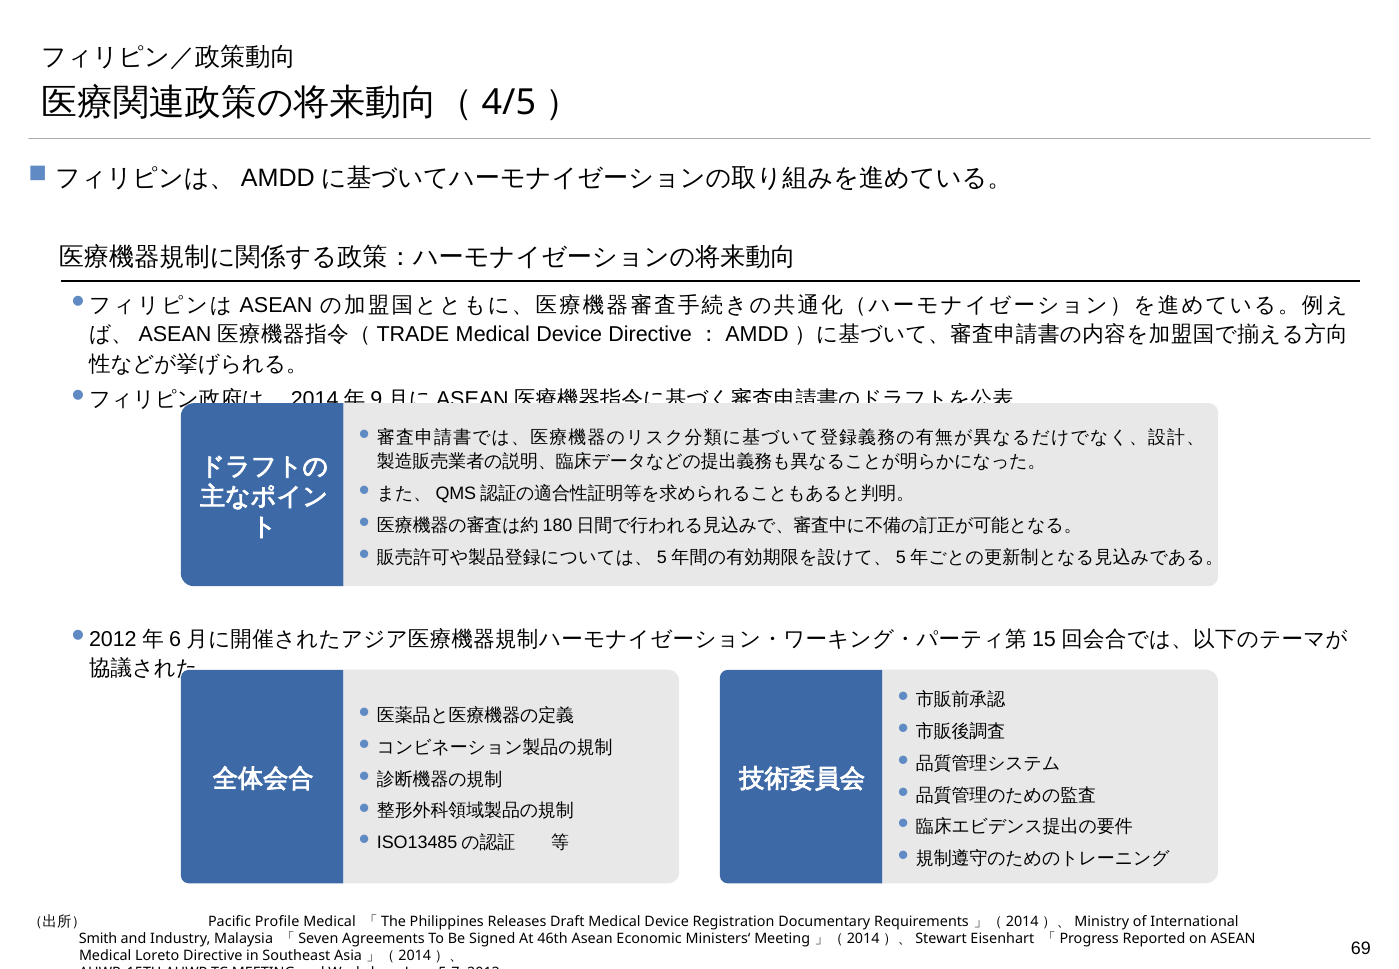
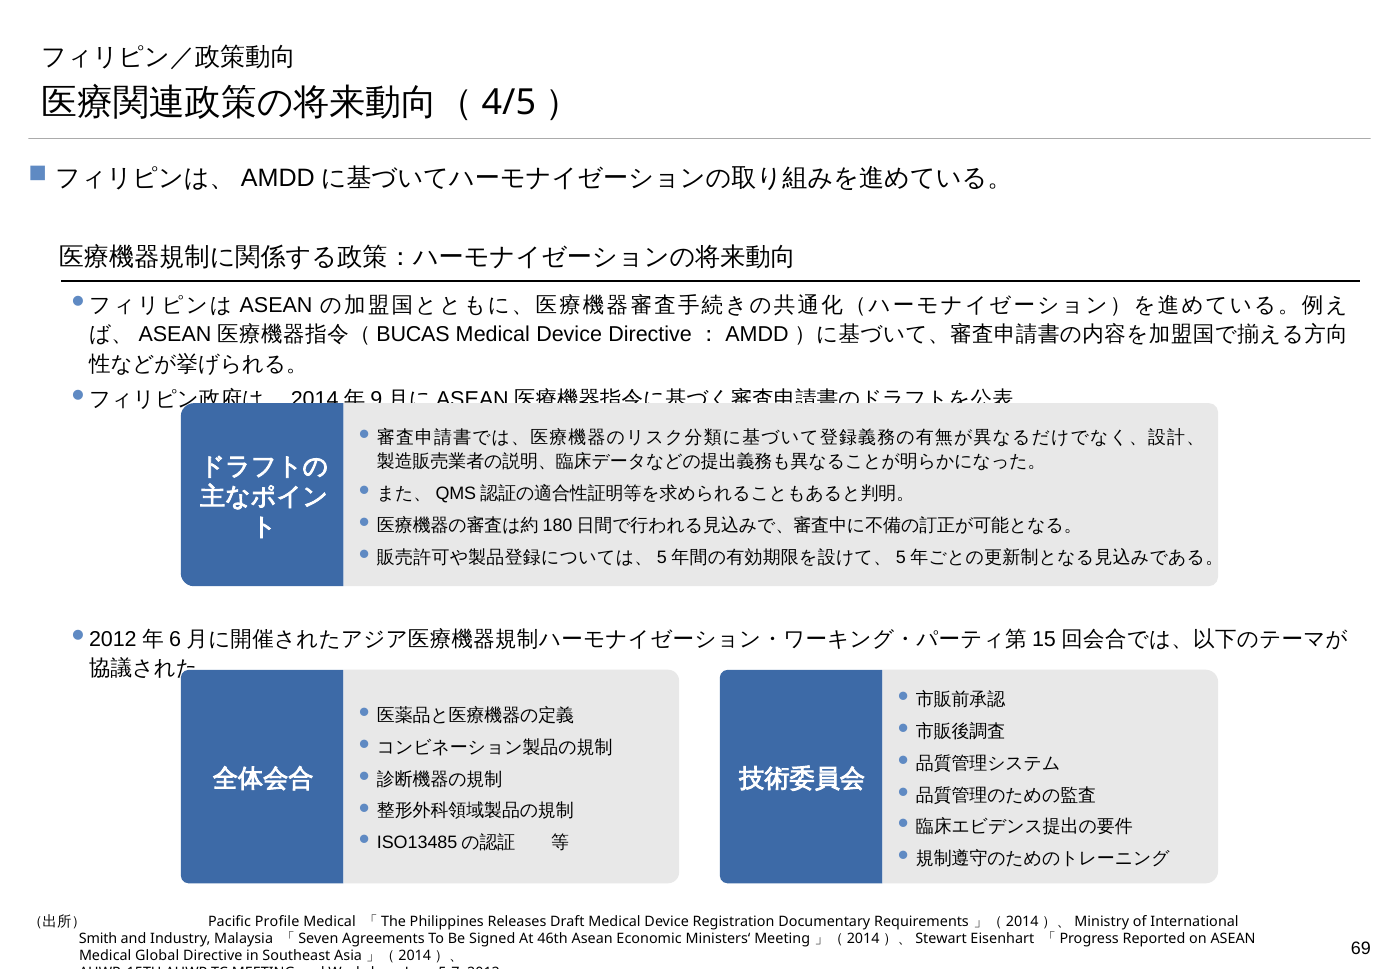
TRADE: TRADE -> BUCAS
Loreto: Loreto -> Global
